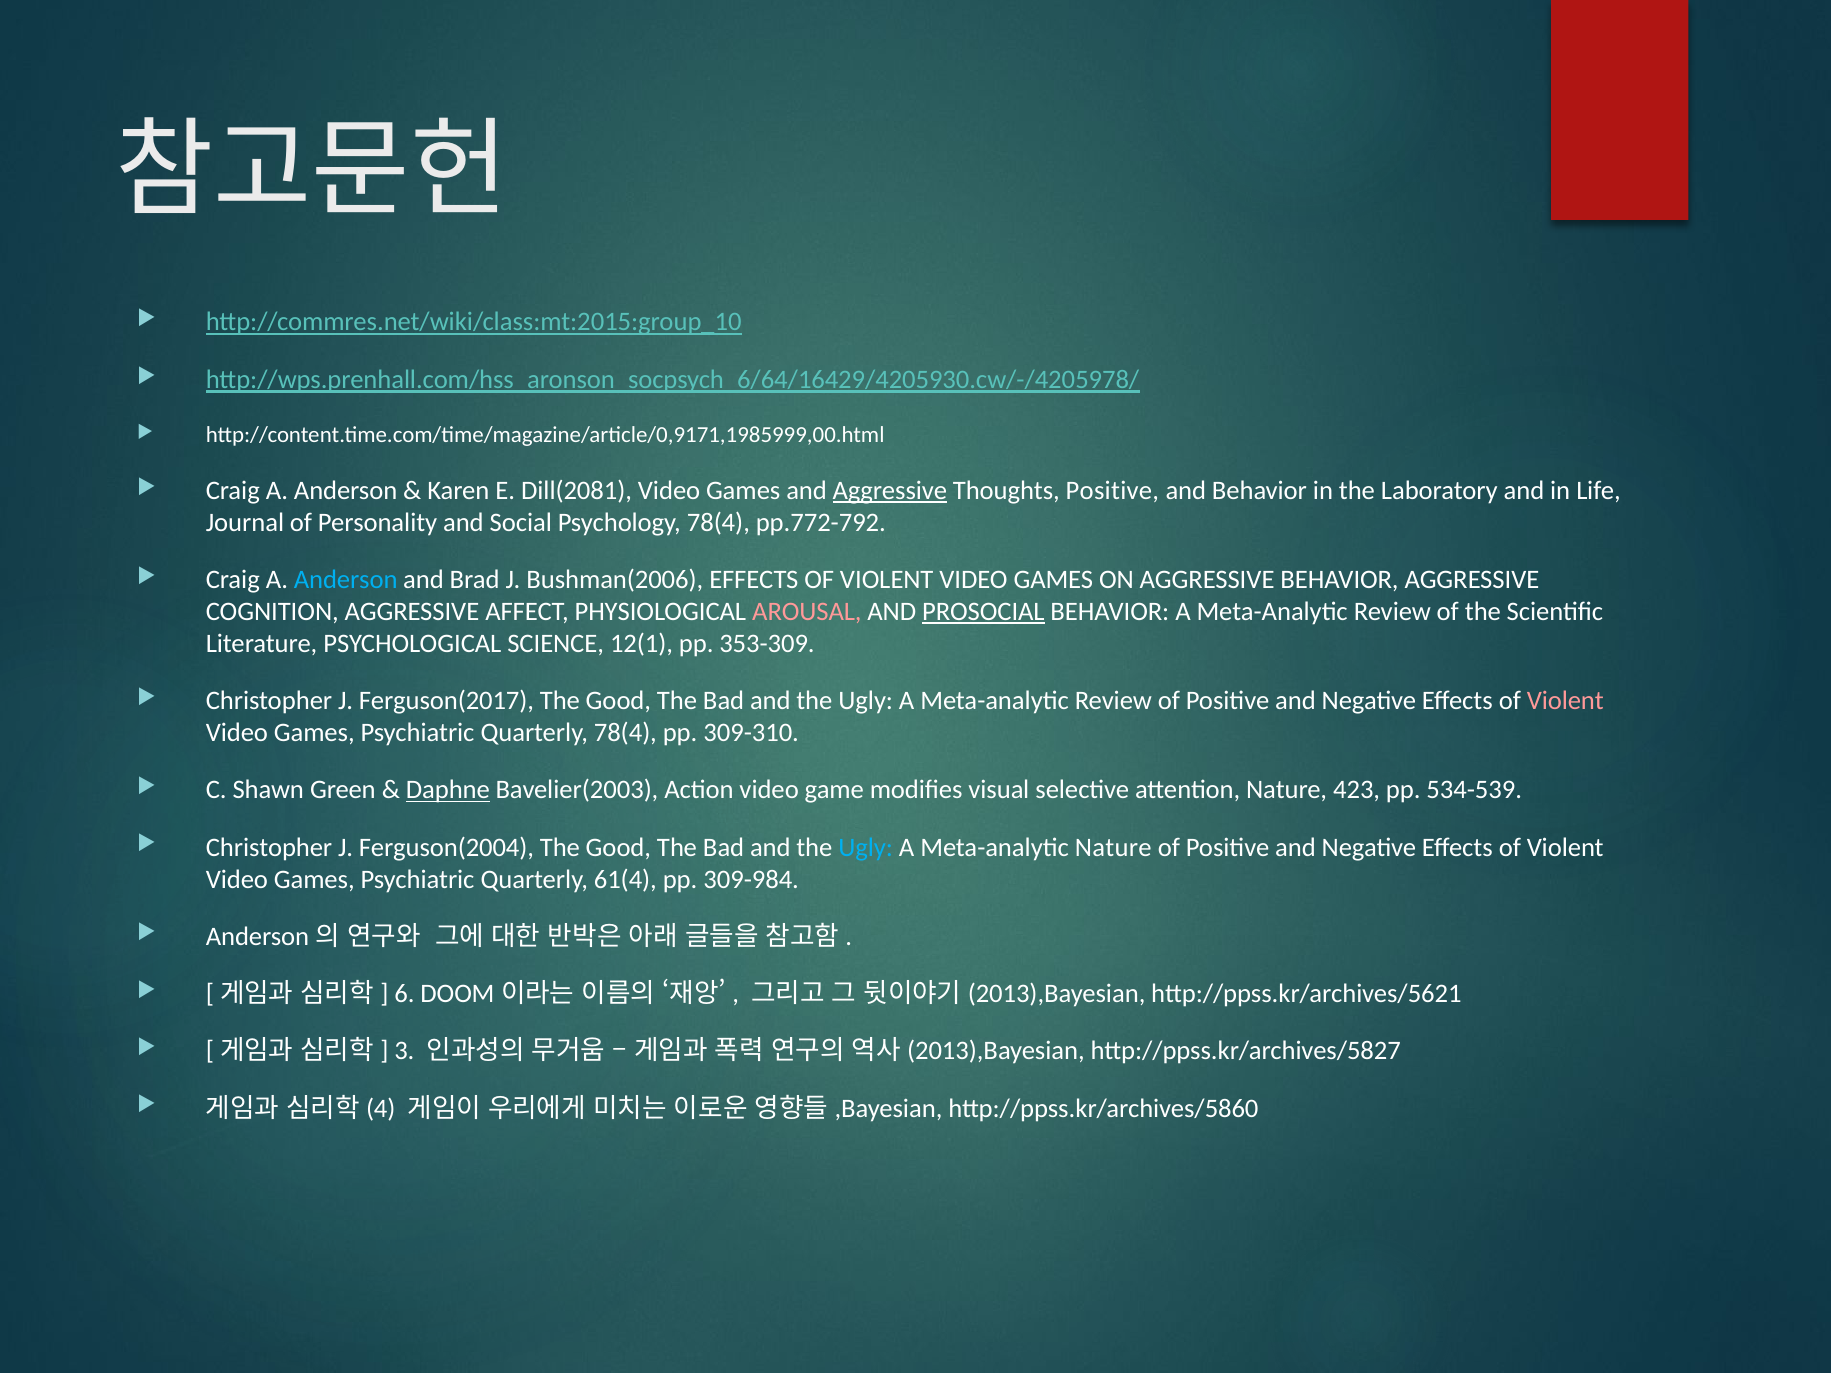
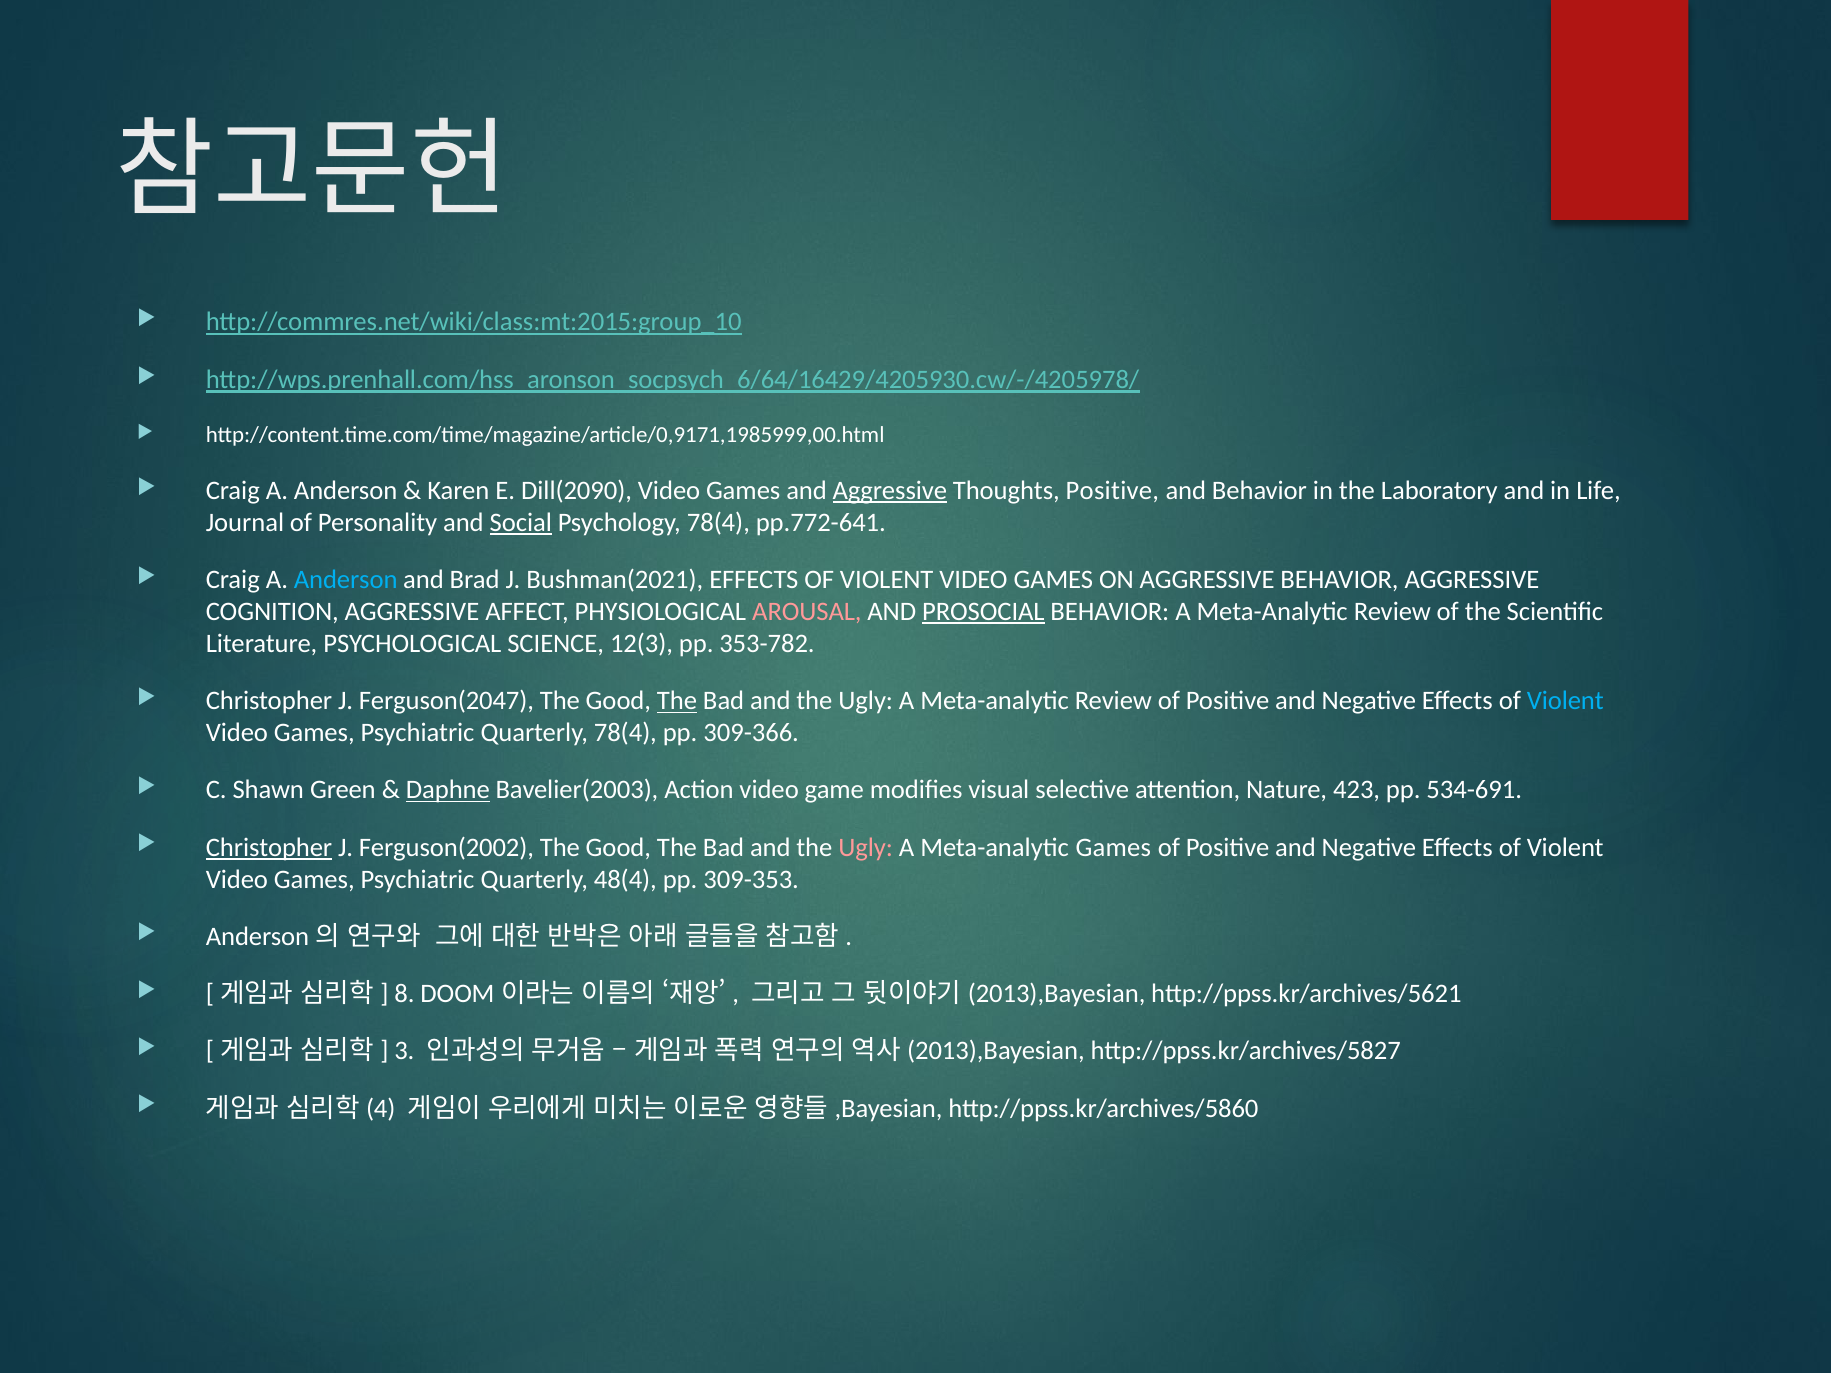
Dill(2081: Dill(2081 -> Dill(2090
Social underline: none -> present
pp.772-792: pp.772-792 -> pp.772-641
Bushman(2006: Bushman(2006 -> Bushman(2021
12(1: 12(1 -> 12(3
353-309: 353-309 -> 353-782
Ferguson(2017: Ferguson(2017 -> Ferguson(2047
The at (677, 701) underline: none -> present
Violent at (1565, 701) colour: pink -> light blue
309-310: 309-310 -> 309-366
534-539: 534-539 -> 534-691
Christopher at (269, 848) underline: none -> present
Ferguson(2004: Ferguson(2004 -> Ferguson(2002
Ugly at (866, 848) colour: light blue -> pink
Meta-analytic Nature: Nature -> Games
61(4: 61(4 -> 48(4
309-984: 309-984 -> 309-353
6: 6 -> 8
